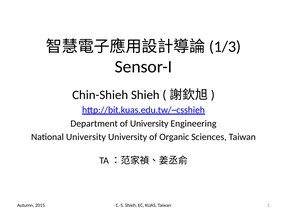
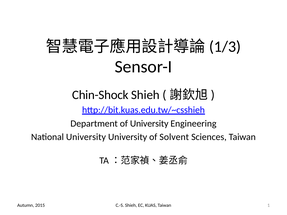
Chin-Shieh: Chin-Shieh -> Chin-Shock
Organic: Organic -> Solvent
